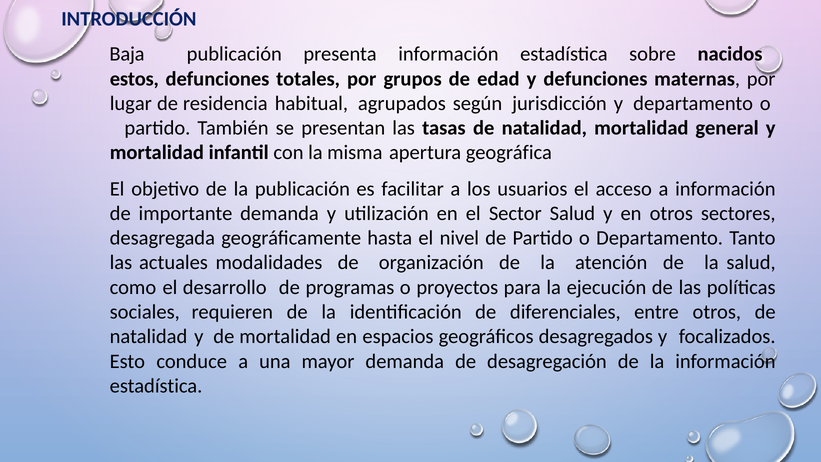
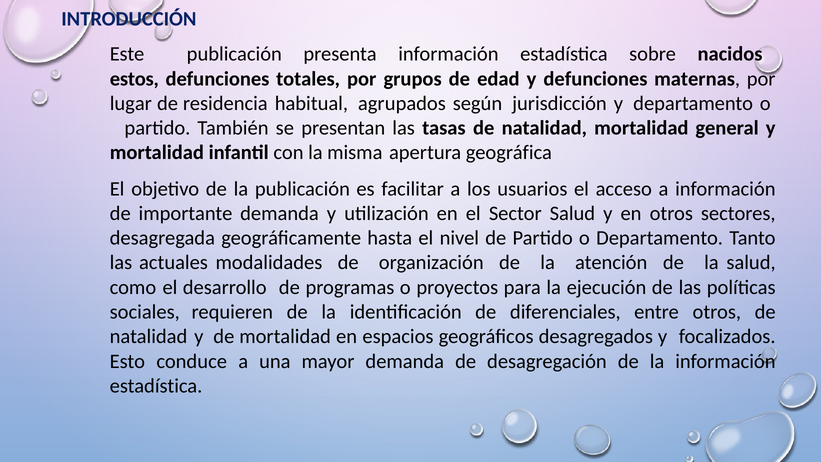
Baja: Baja -> Este
